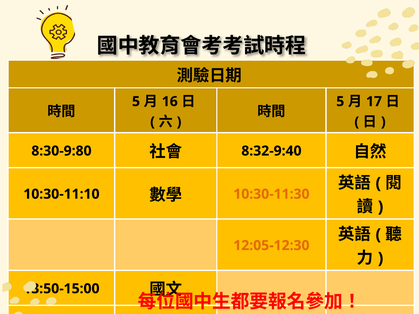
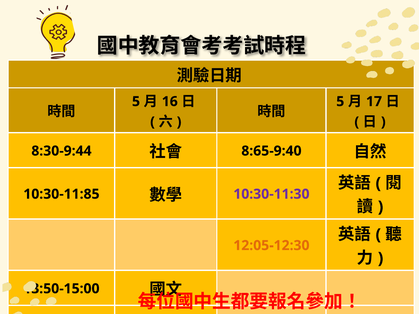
8:30-9:80: 8:30-9:80 -> 8:30-9:44
8:32-9:40: 8:32-9:40 -> 8:65-9:40
10:30-11:10: 10:30-11:10 -> 10:30-11:85
10:30-11:30 colour: orange -> purple
